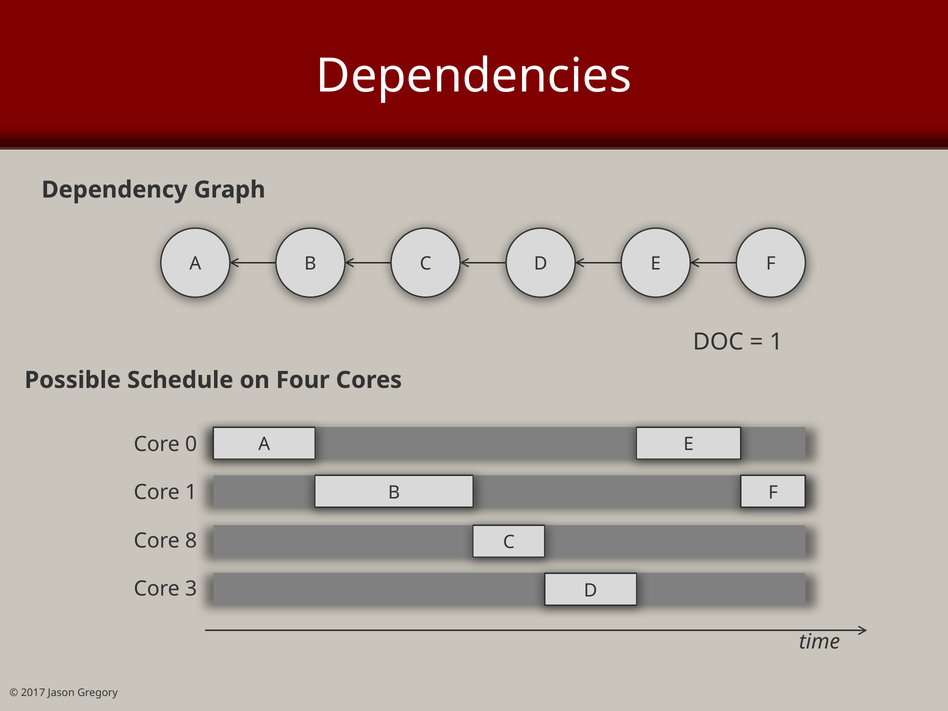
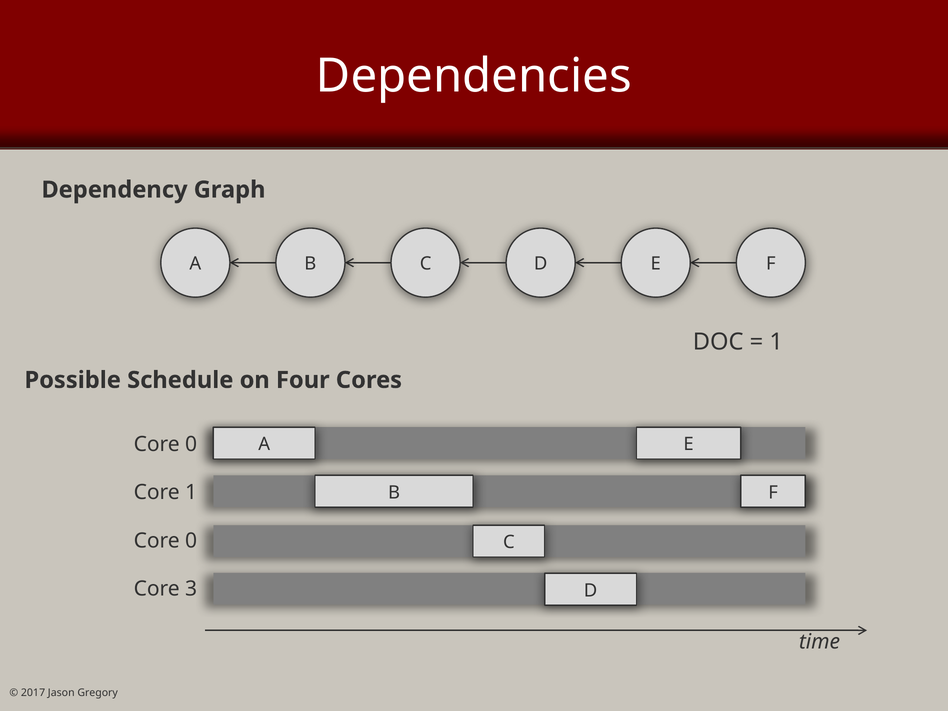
8 at (191, 541): 8 -> 0
